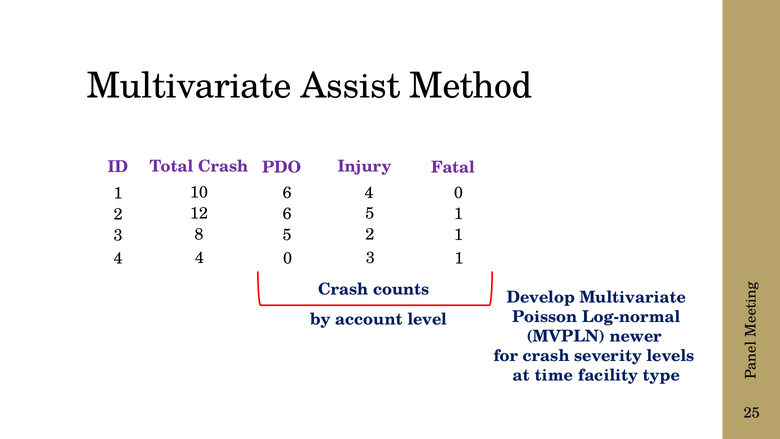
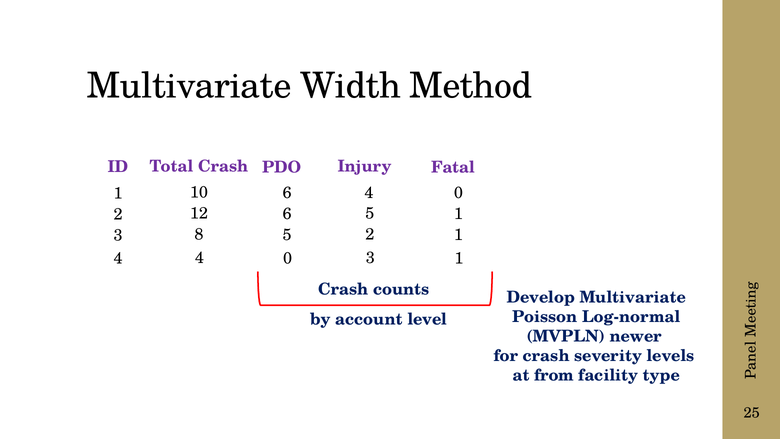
Assist: Assist -> Width
time: time -> from
